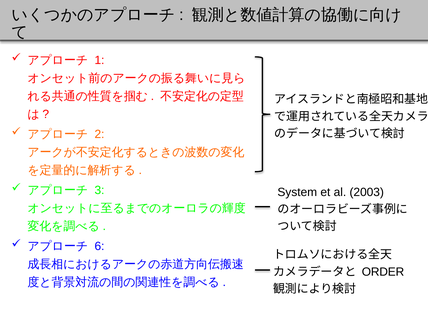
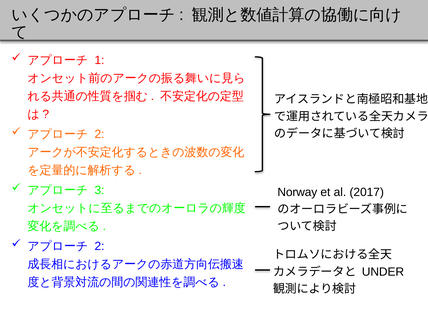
System: System -> Norway
2003: 2003 -> 2017
6 at (99, 246): 6 -> 2
ORDER: ORDER -> UNDER
